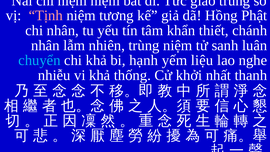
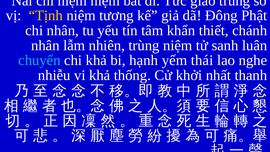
Tịnh colour: pink -> yellow
Hồng: Hồng -> Đông
liệu: liệu -> thái
